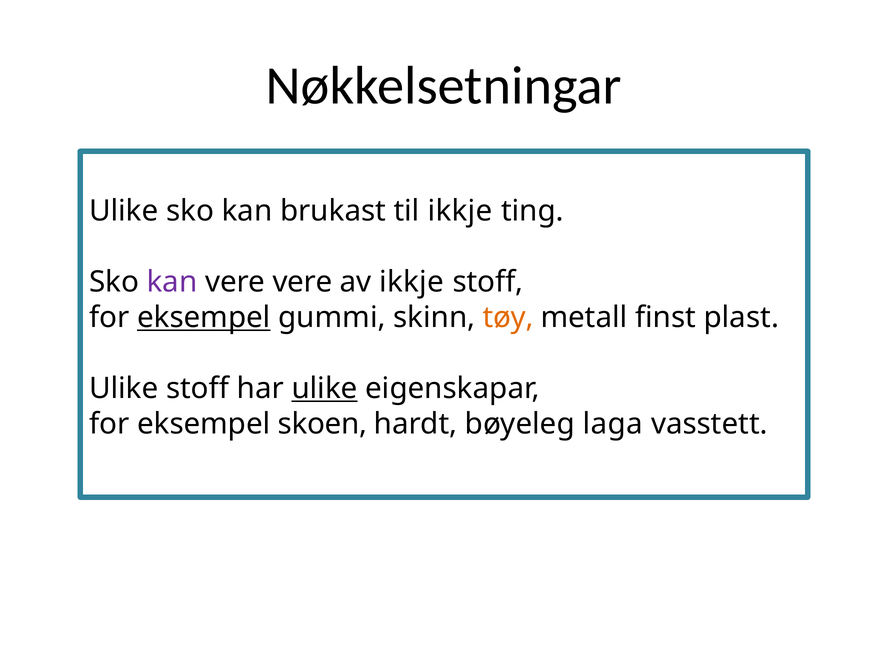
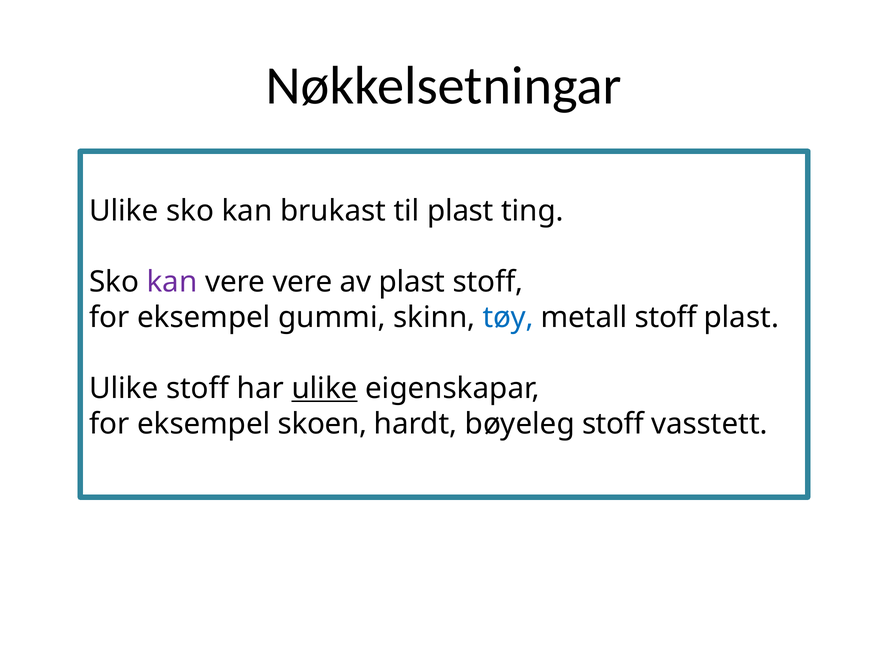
til ikkje: ikkje -> plast
av ikkje: ikkje -> plast
eksempel at (204, 317) underline: present -> none
tøy colour: orange -> blue
metall finst: finst -> stoff
bøyeleg laga: laga -> stoff
